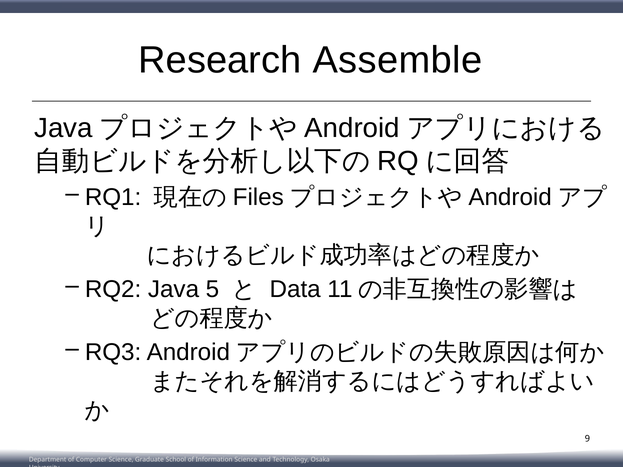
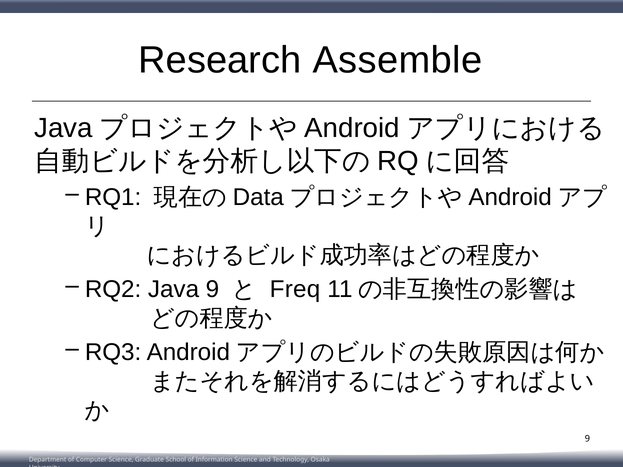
Files: Files -> Data
Java 5: 5 -> 9
Data: Data -> Freq
